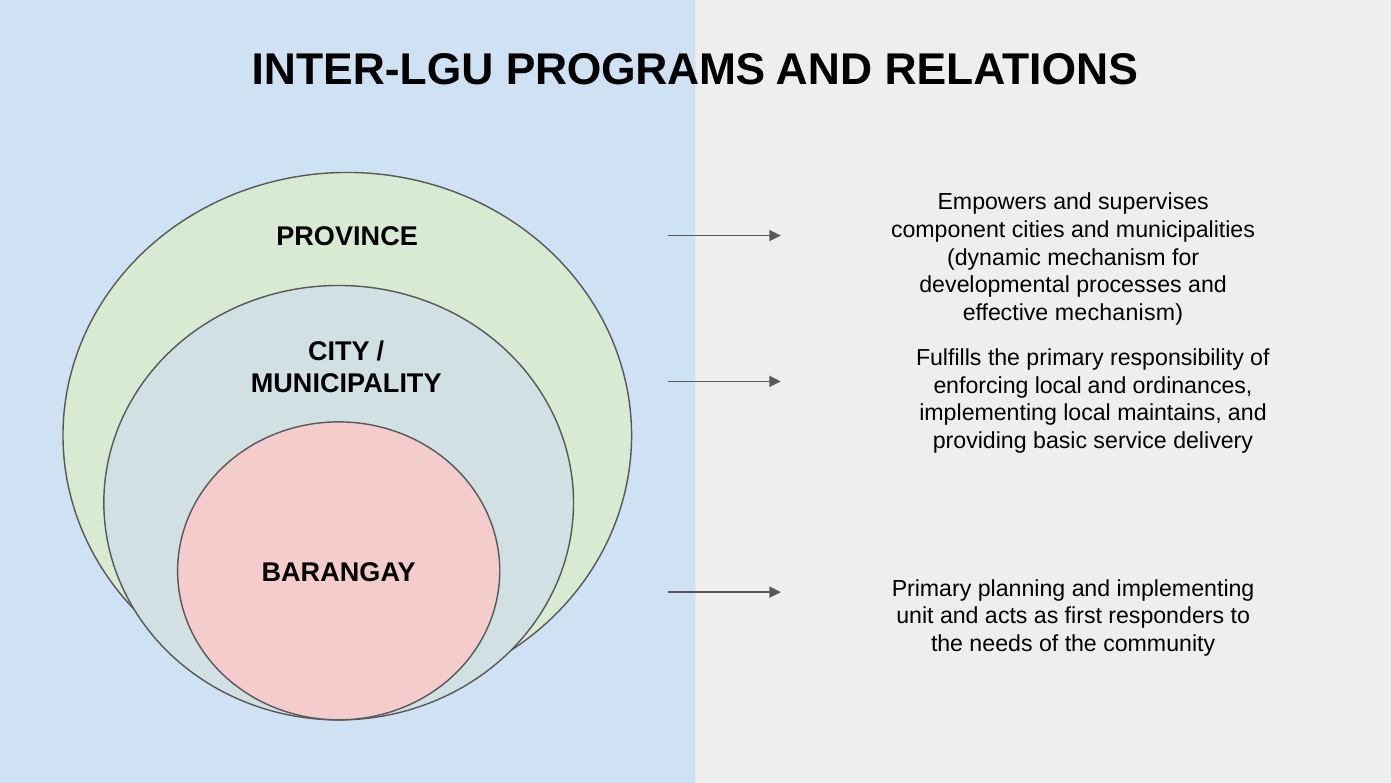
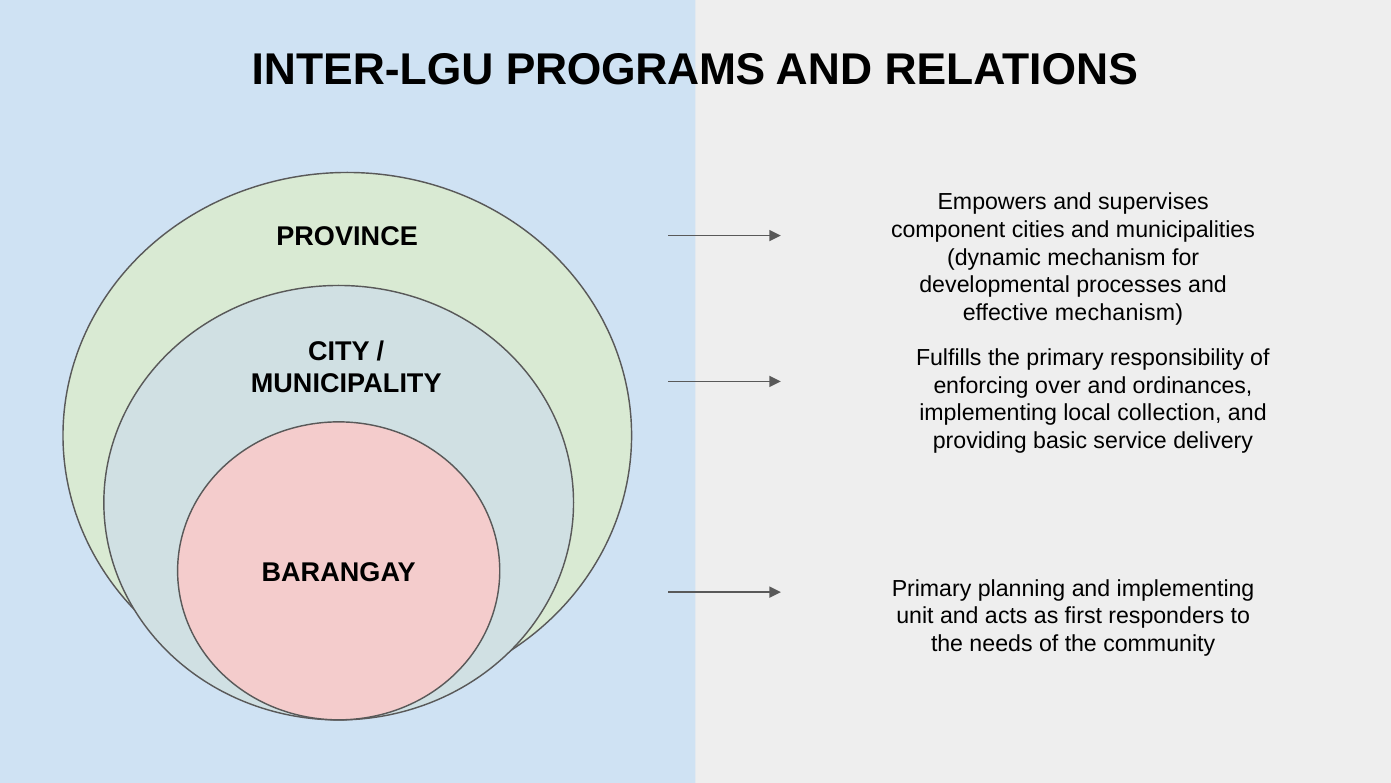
enforcing local: local -> over
maintains: maintains -> collection
